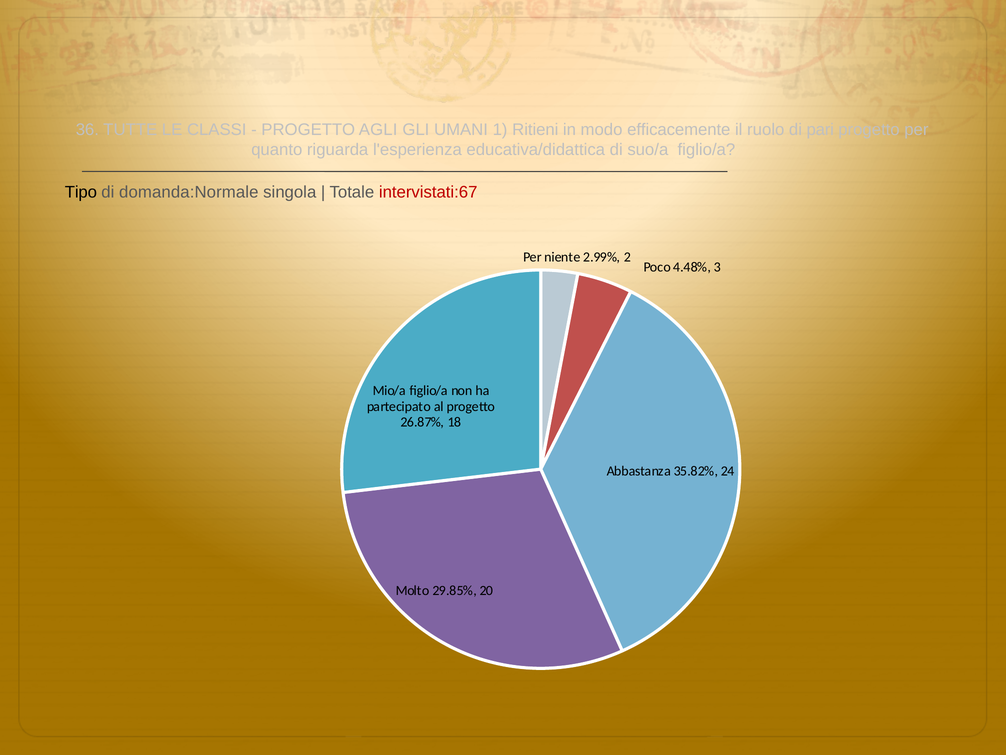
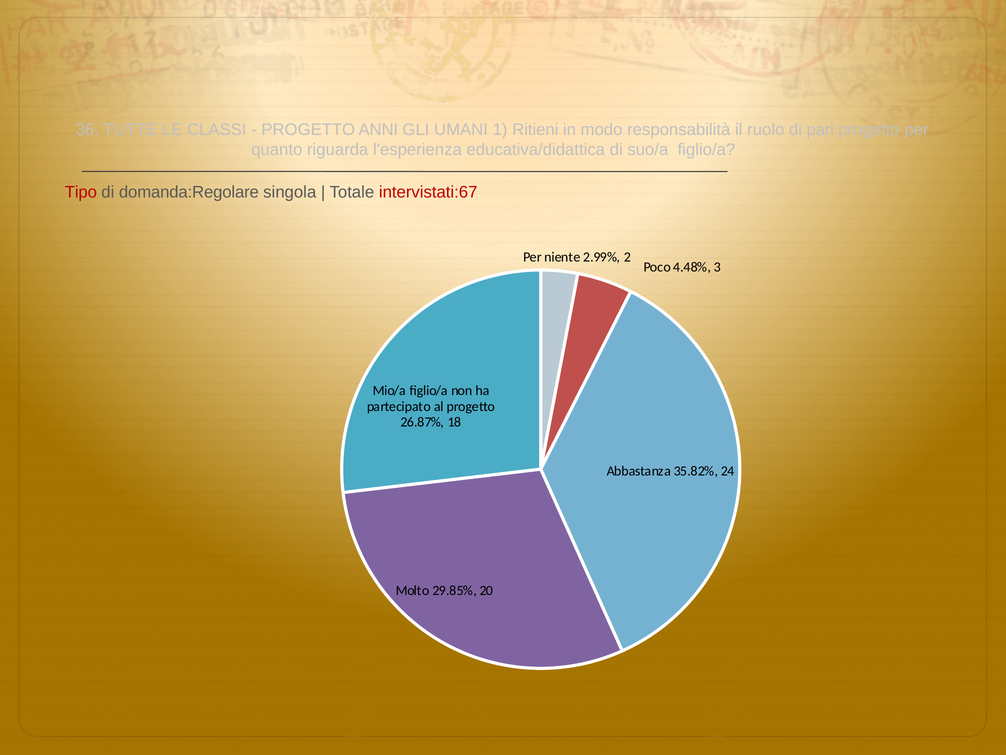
AGLI: AGLI -> ANNI
efficacemente: efficacemente -> responsabilità
Tipo colour: black -> red
domanda:Normale: domanda:Normale -> domanda:Regolare
